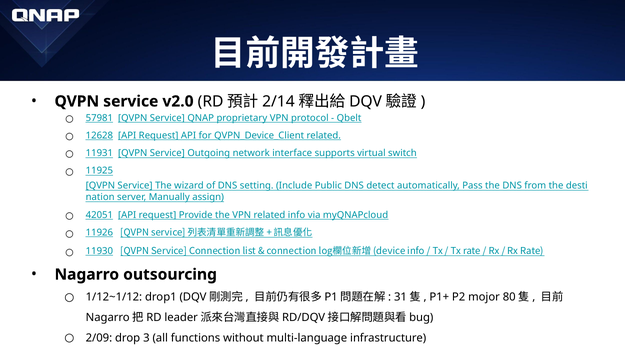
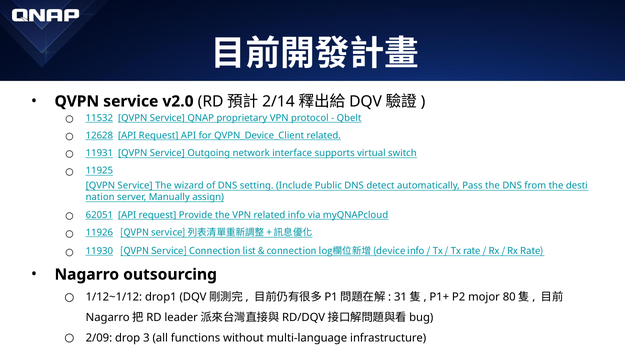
57981: 57981 -> 11532
42051: 42051 -> 62051
